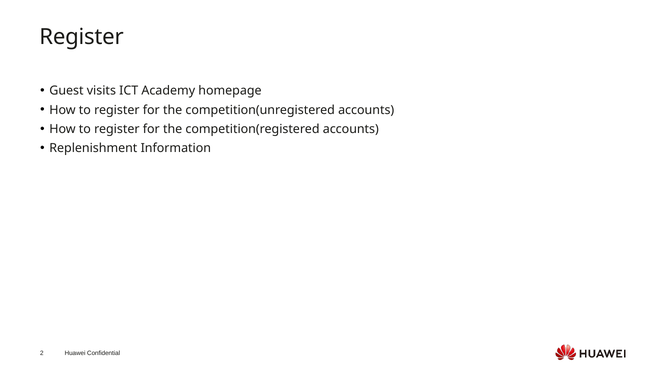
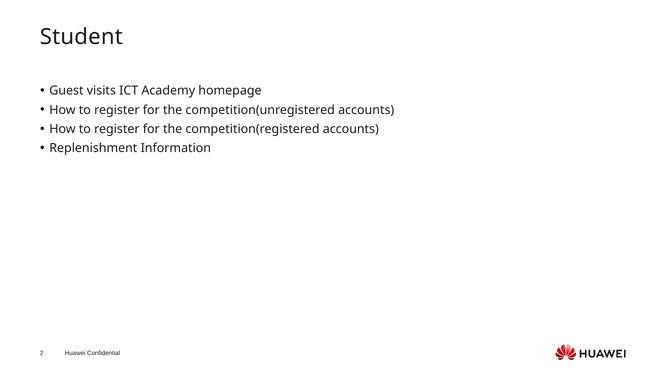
Register at (82, 37): Register -> Student
